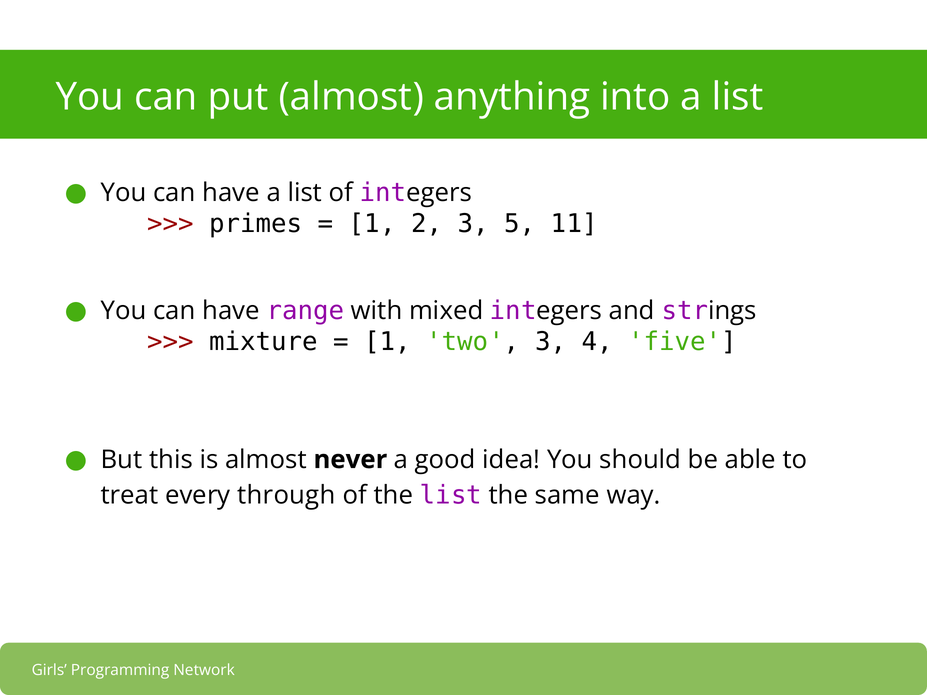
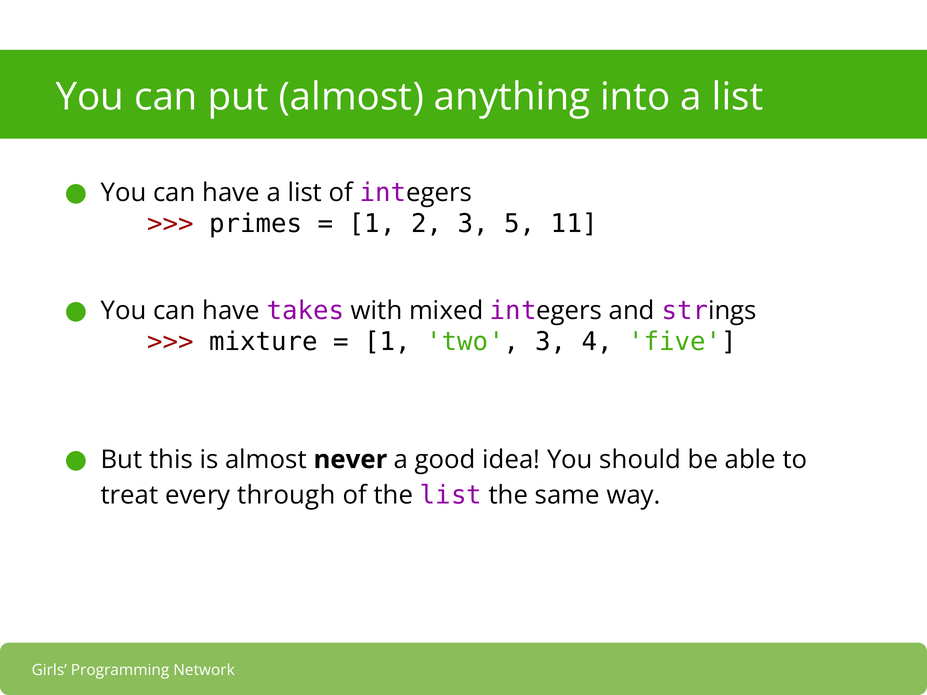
range: range -> takes
